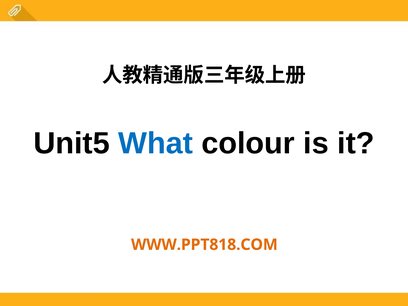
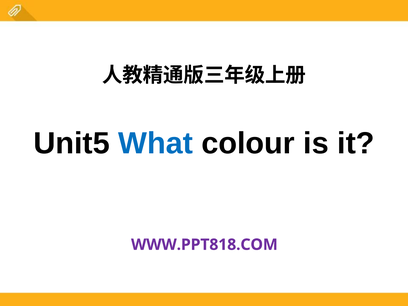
WWW.PPT818.COM colour: orange -> purple
